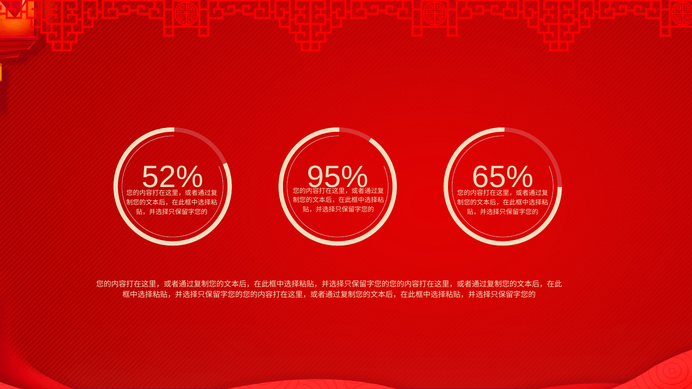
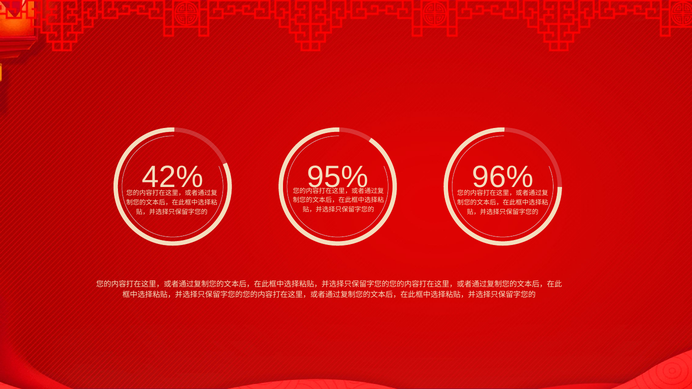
52%: 52% -> 42%
65%: 65% -> 96%
